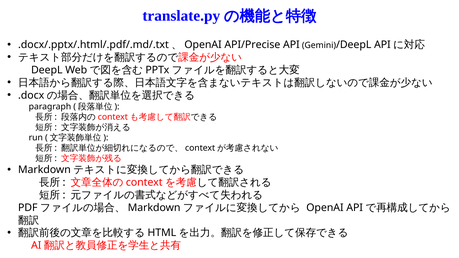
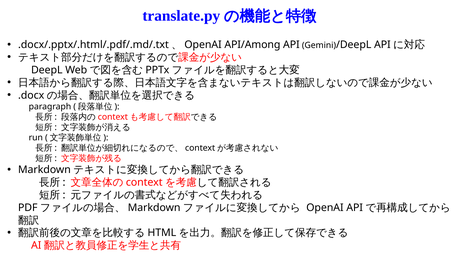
API/Precise: API/Precise -> API/Among
